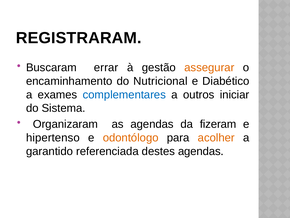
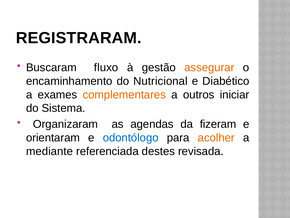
errar: errar -> fluxo
complementares colour: blue -> orange
hipertenso: hipertenso -> orientaram
odontólogo colour: orange -> blue
garantido: garantido -> mediante
destes agendas: agendas -> revisada
